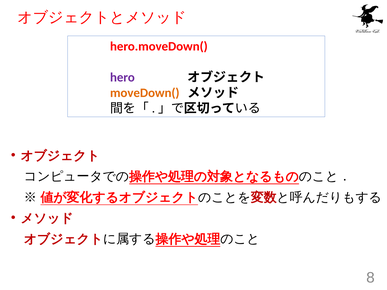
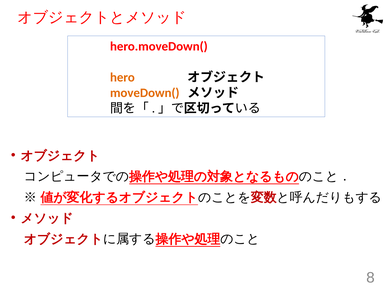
hero colour: purple -> orange
